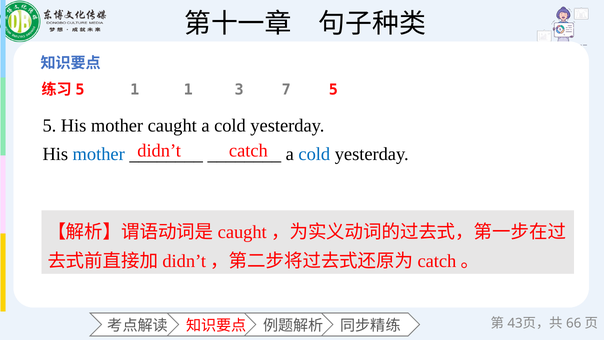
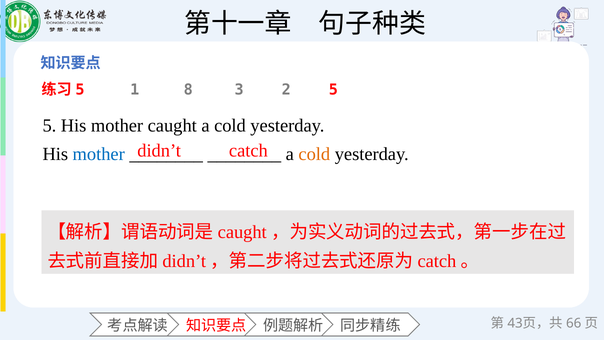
1 1: 1 -> 8
7: 7 -> 2
cold at (314, 154) colour: blue -> orange
